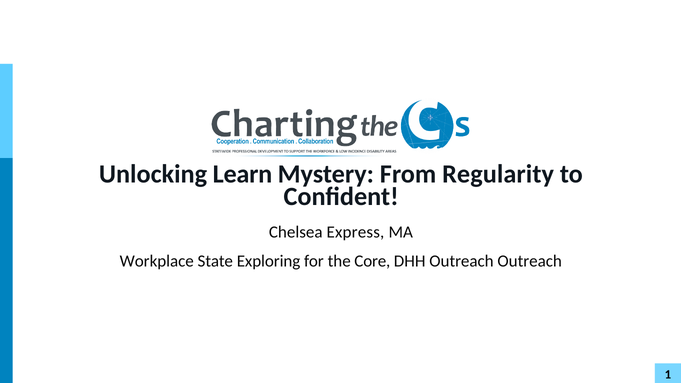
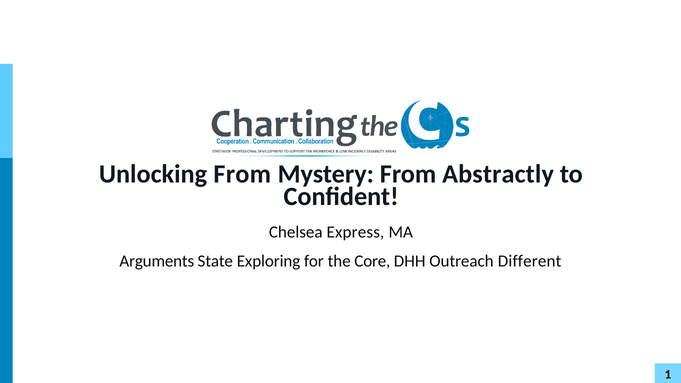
Unlocking Learn: Learn -> From
Regularity: Regularity -> Abstractly
Workplace: Workplace -> Arguments
Outreach Outreach: Outreach -> Different
